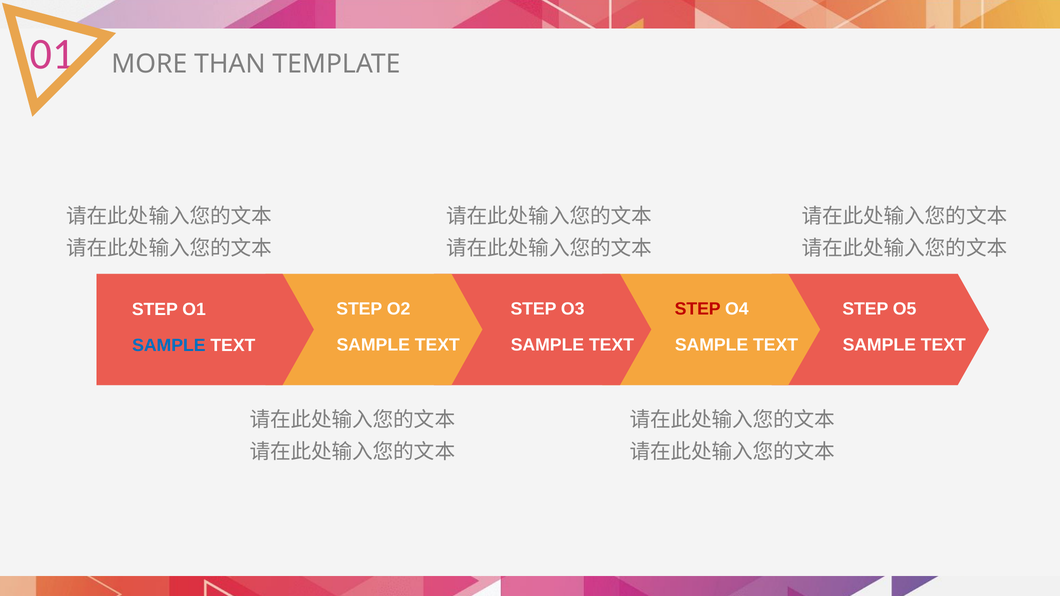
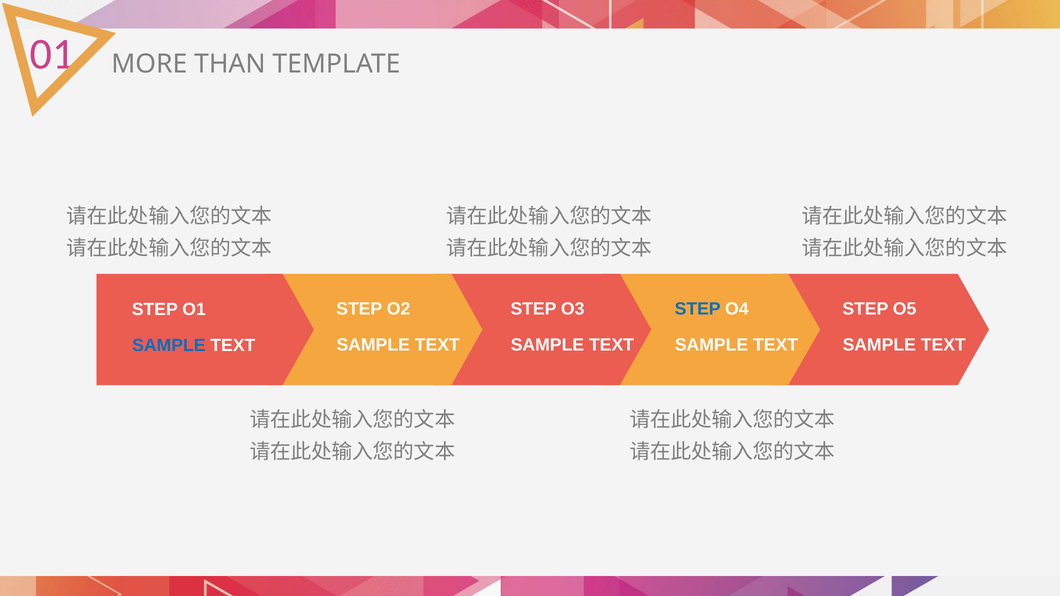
STEP at (698, 309) colour: red -> blue
